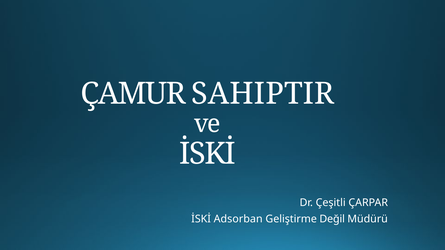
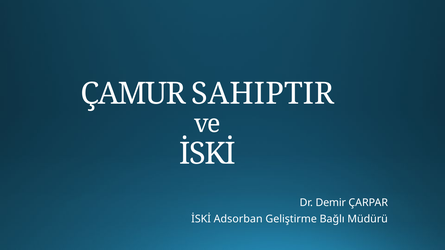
Çeşitli: Çeşitli -> Demir
Değil: Değil -> Bağlı
